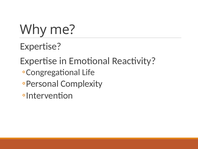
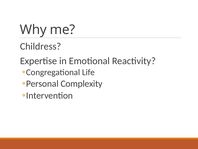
Expertise at (41, 46): Expertise -> Childress
